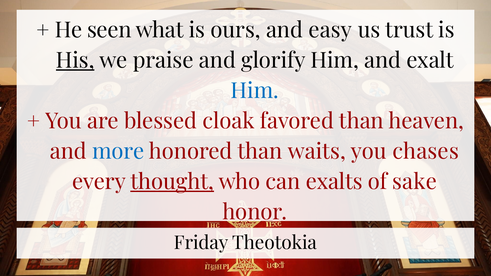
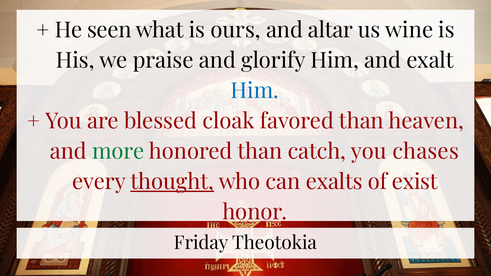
easy: easy -> altar
trust: trust -> wine
His underline: present -> none
more colour: blue -> green
waits: waits -> catch
sake: sake -> exist
